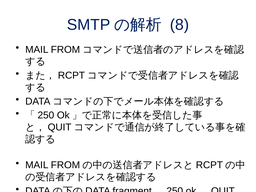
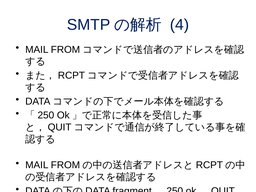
8: 8 -> 4
